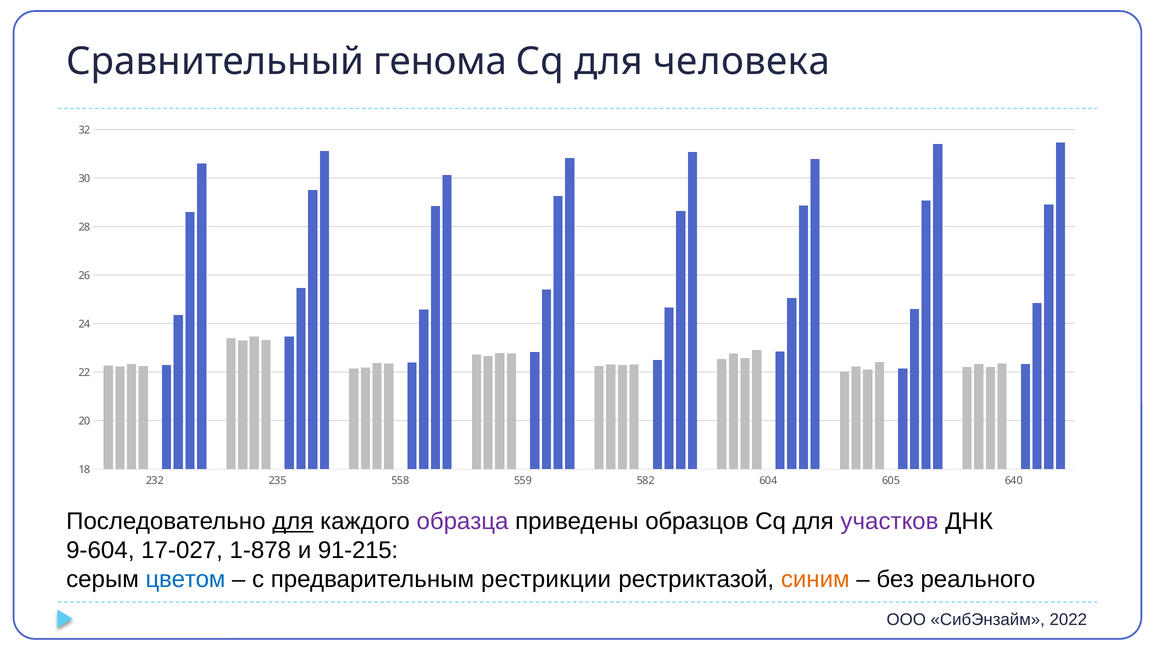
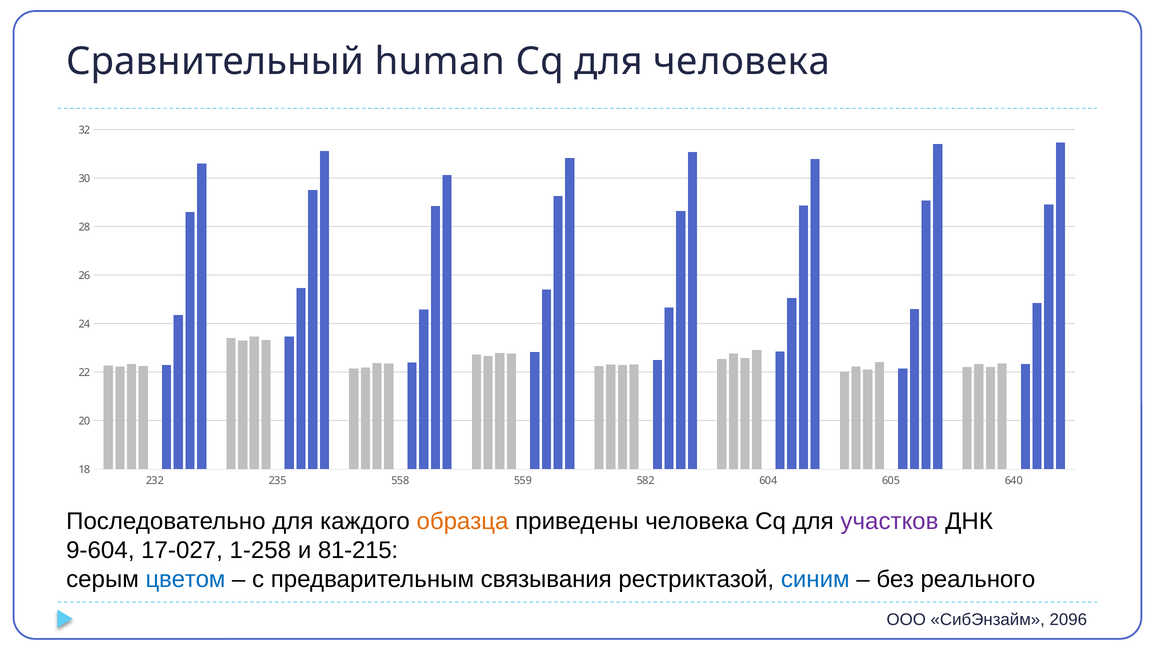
генома: генома -> human
для at (293, 521) underline: present -> none
образца colour: purple -> orange
приведены образцов: образцов -> человека
1-878: 1-878 -> 1-258
91-215: 91-215 -> 81-215
рестрикции: рестрикции -> связывания
синим colour: orange -> blue
2022: 2022 -> 2096
